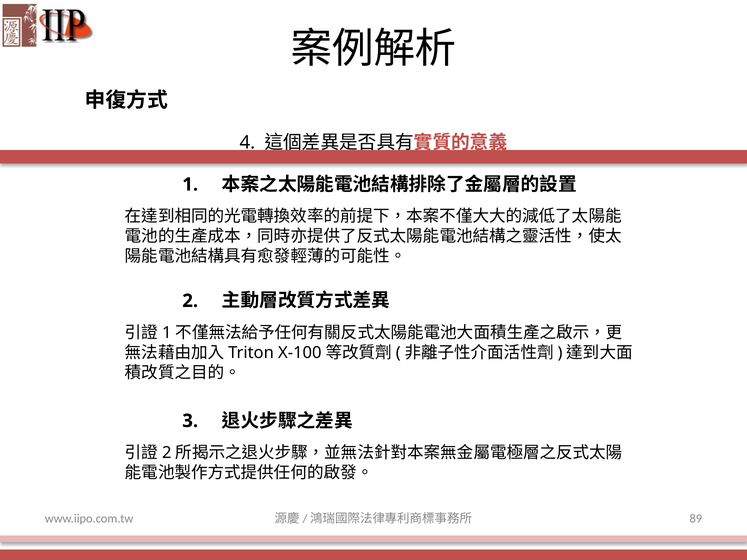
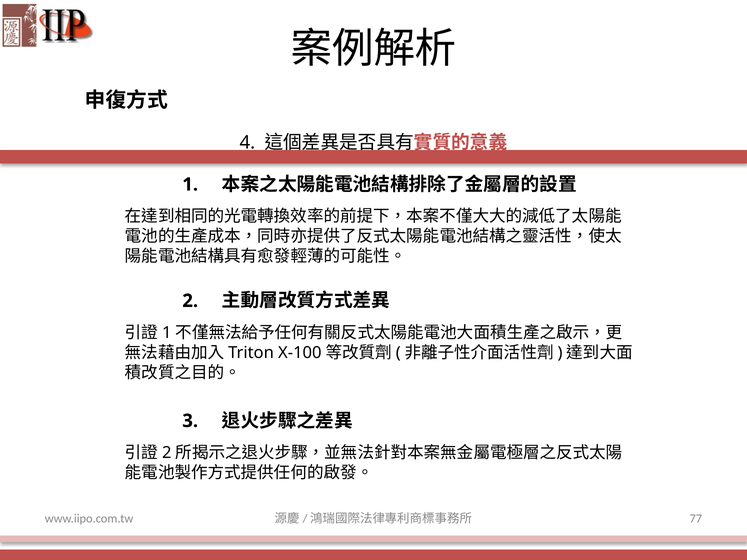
89: 89 -> 77
